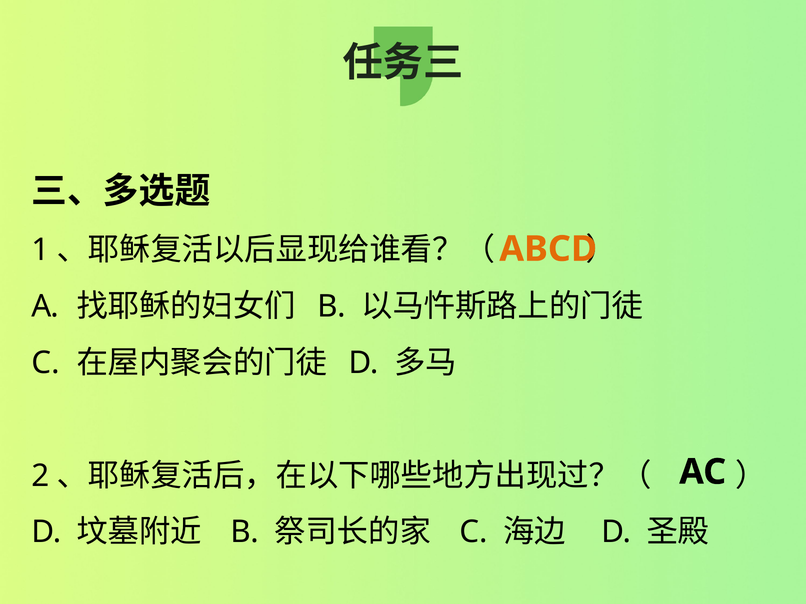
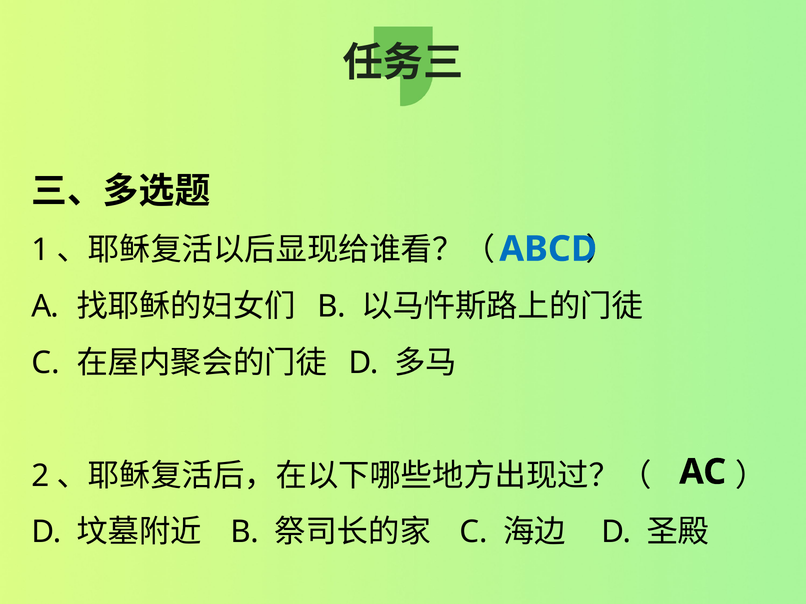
ABCD colour: orange -> blue
